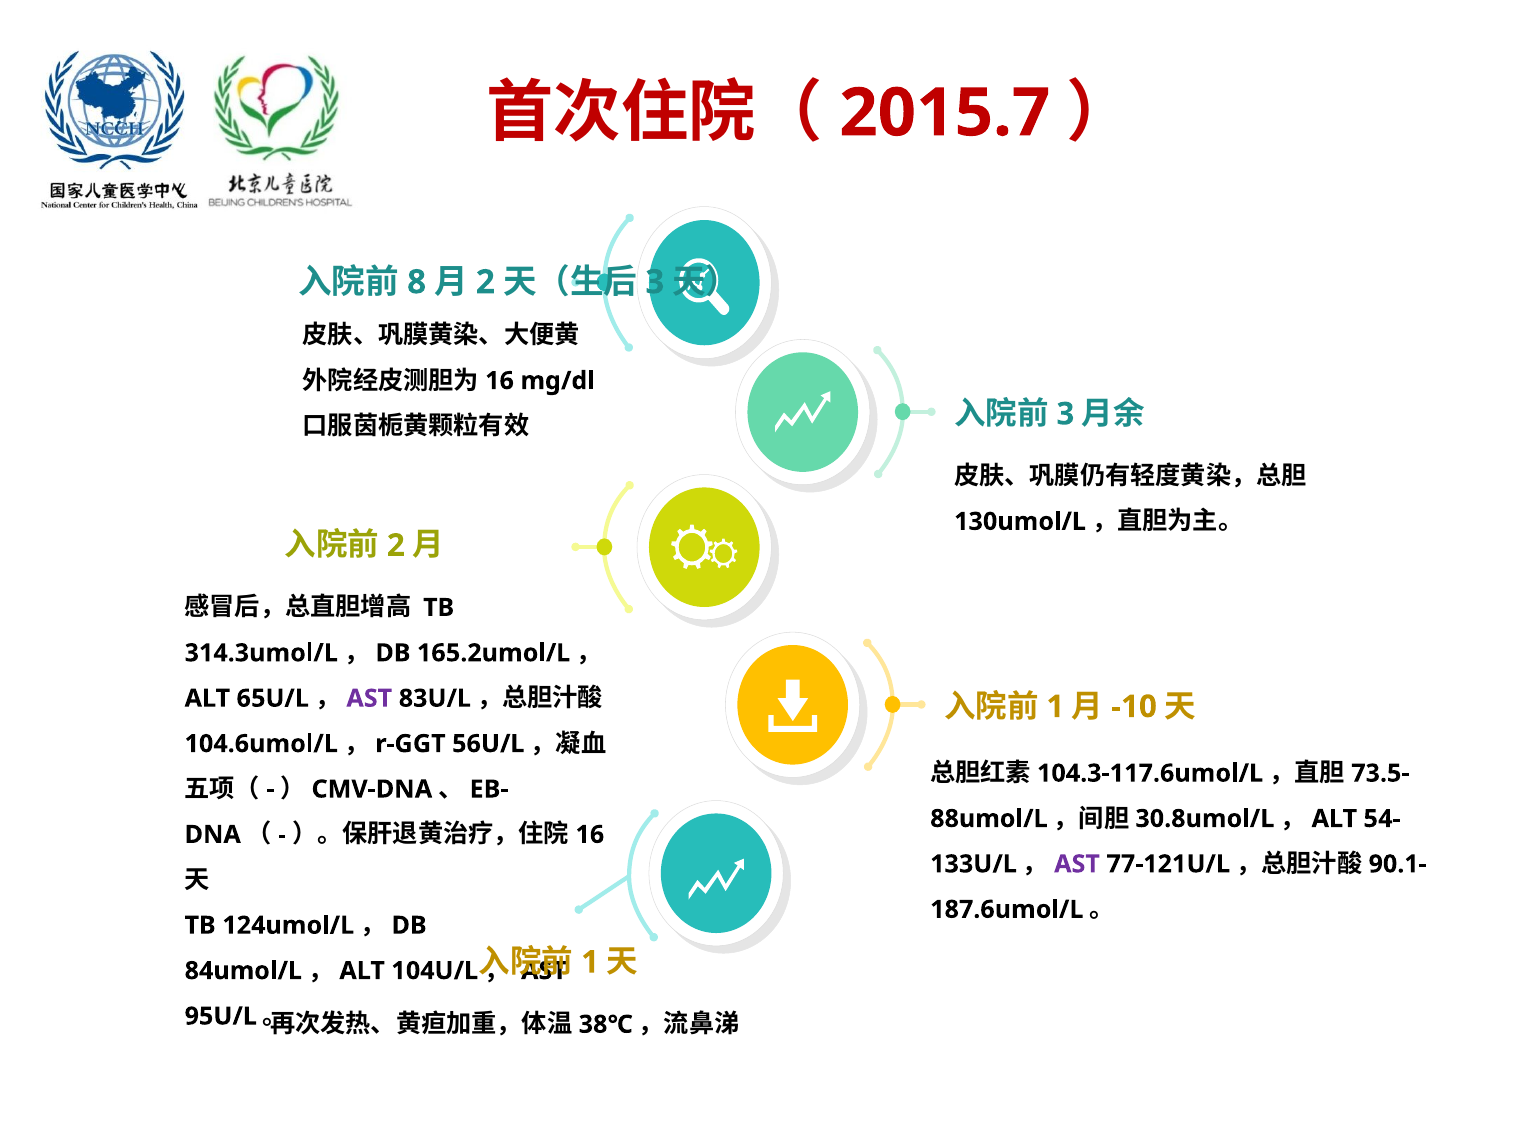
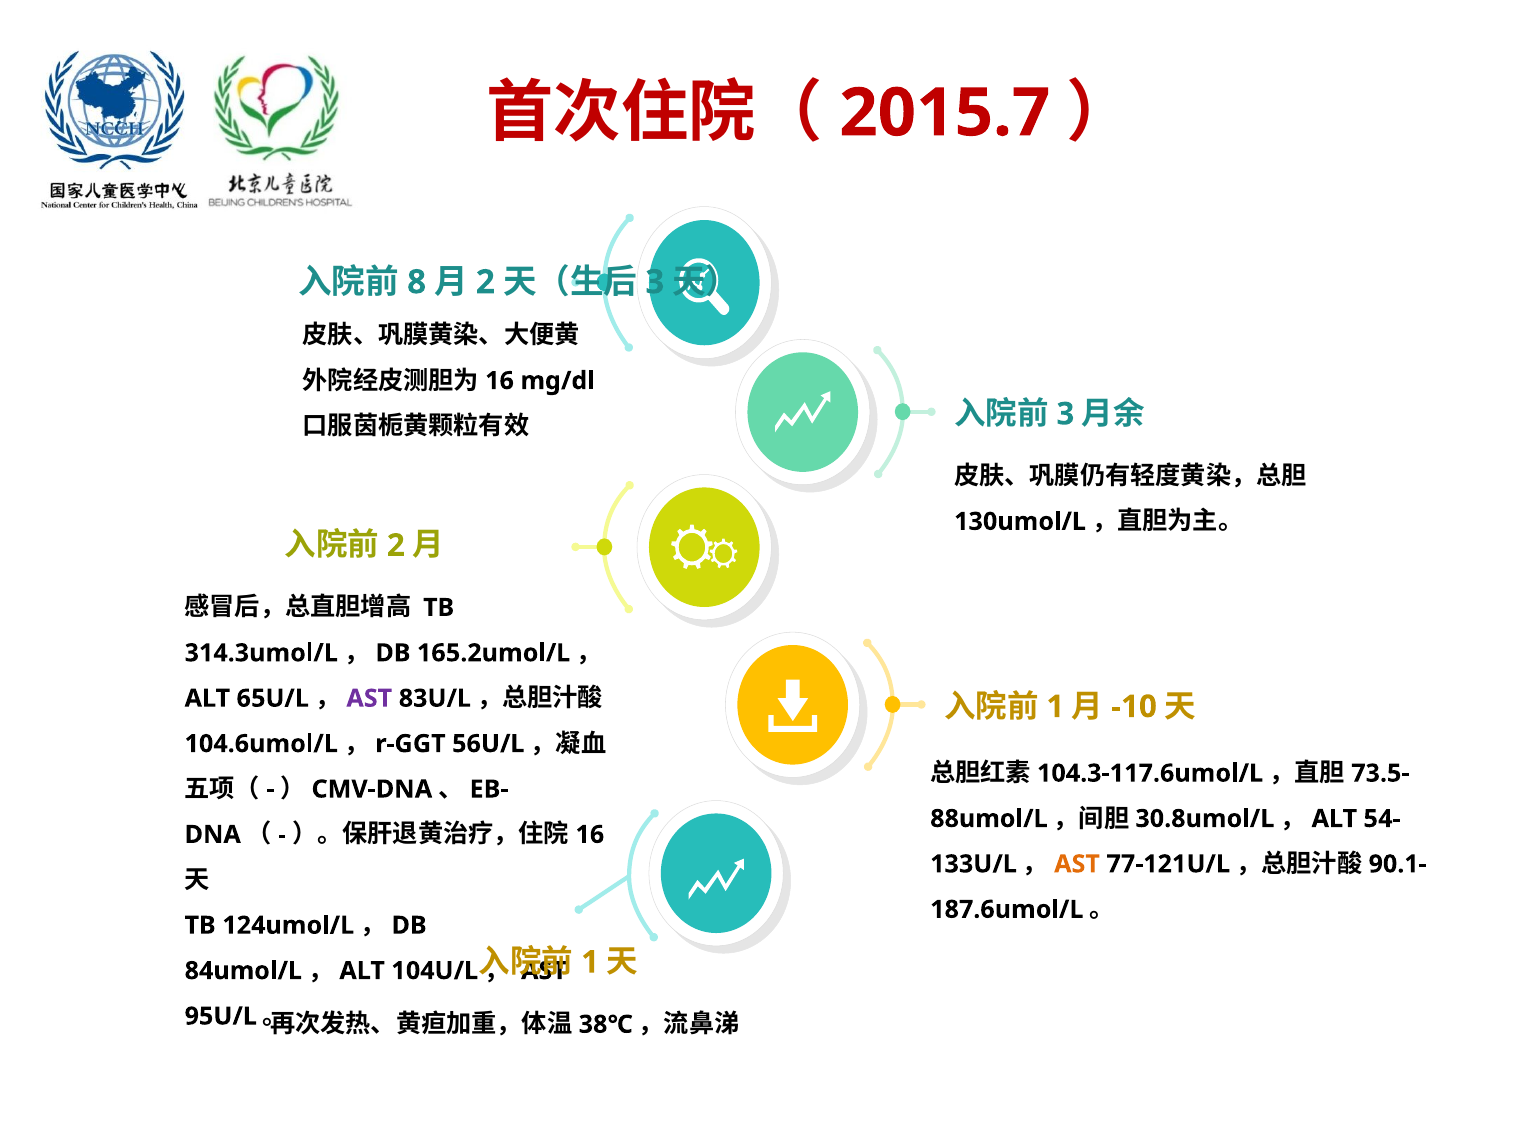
AST at (1077, 864) colour: purple -> orange
